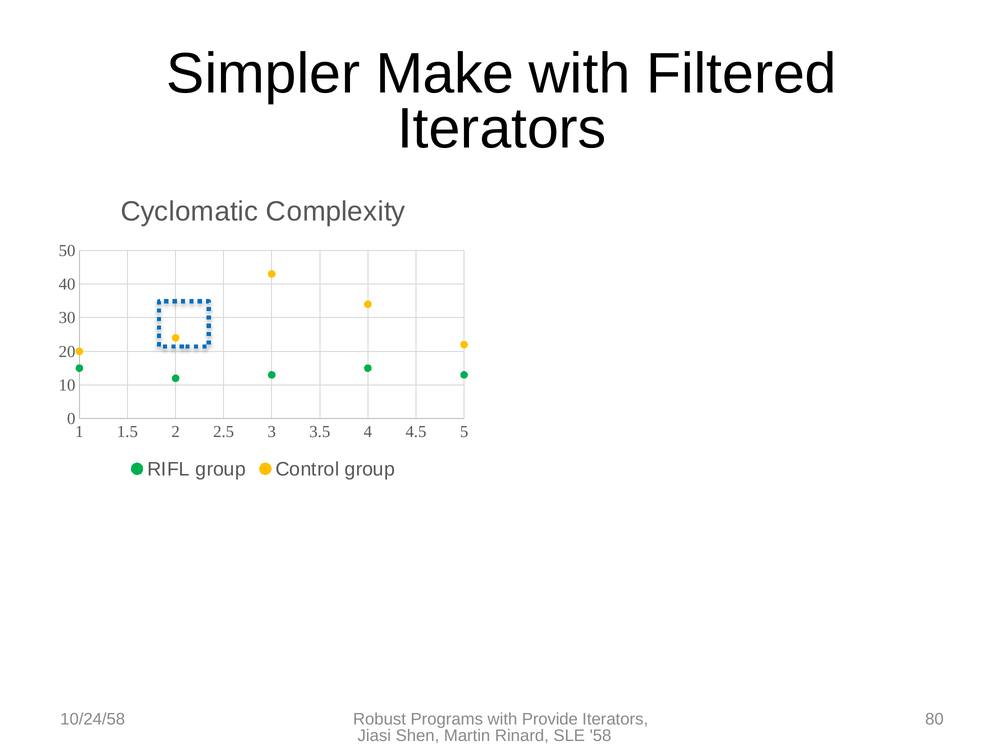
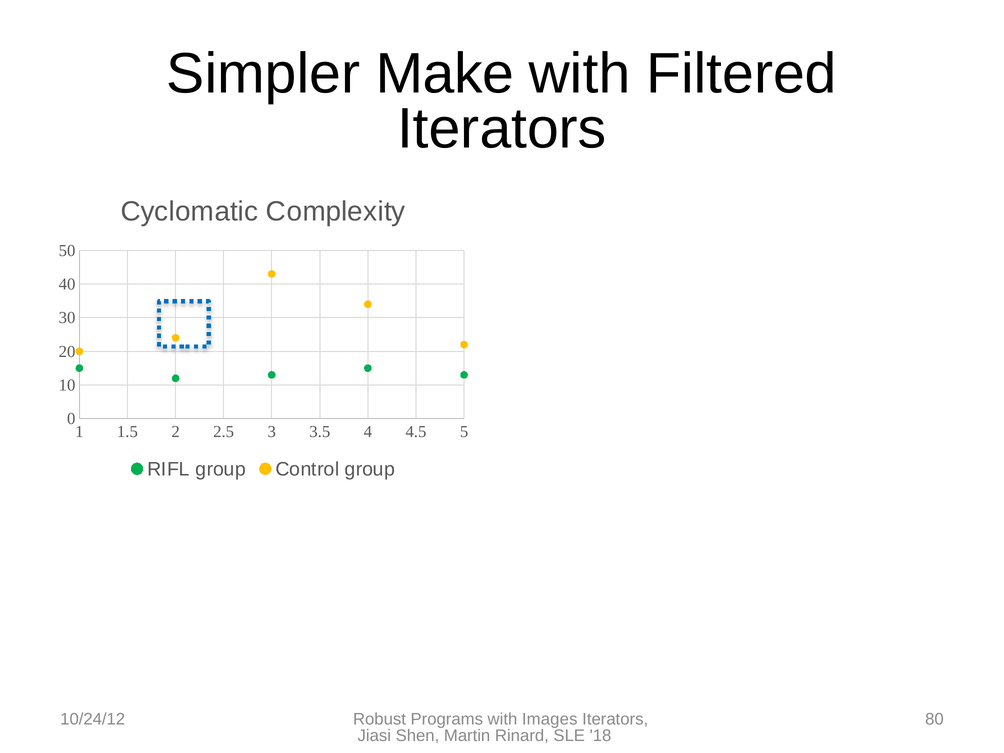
10/24/58: 10/24/58 -> 10/24/12
Provide: Provide -> Images
58: 58 -> 18
